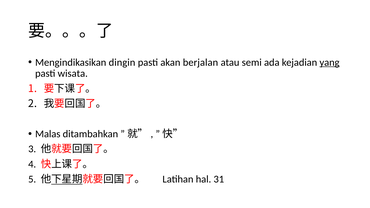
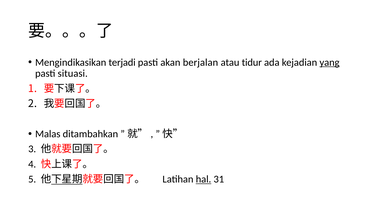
dingin: dingin -> terjadi
semi: semi -> tidur
wisata: wisata -> situasi
hal underline: none -> present
